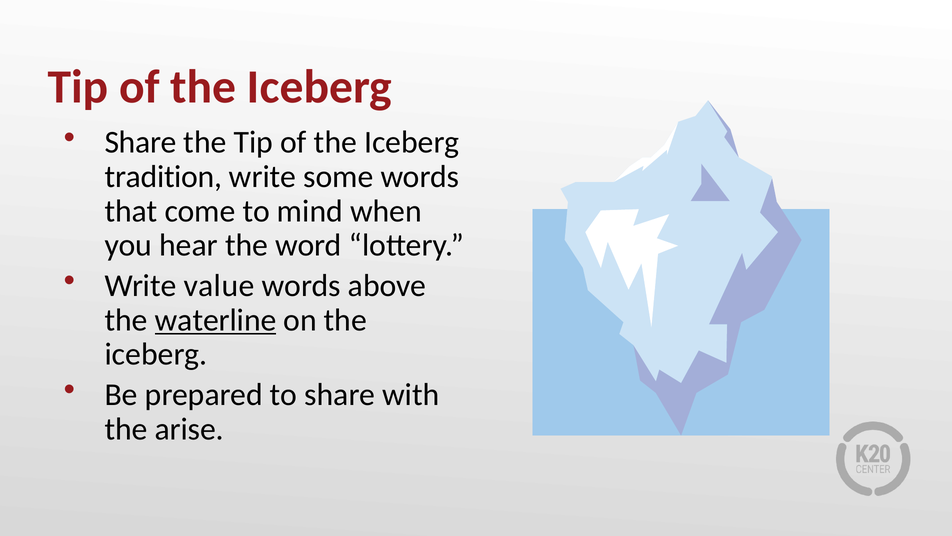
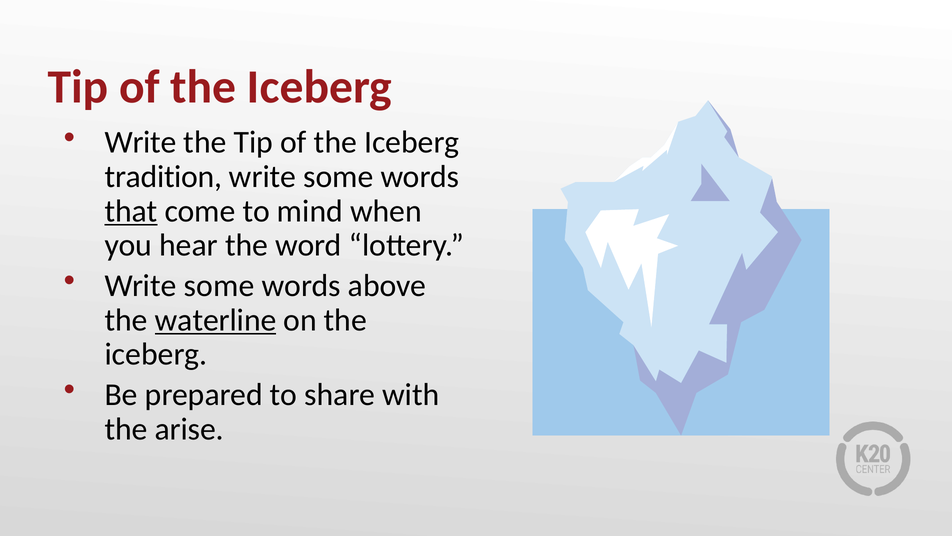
Share at (141, 142): Share -> Write
that underline: none -> present
value at (219, 286): value -> some
